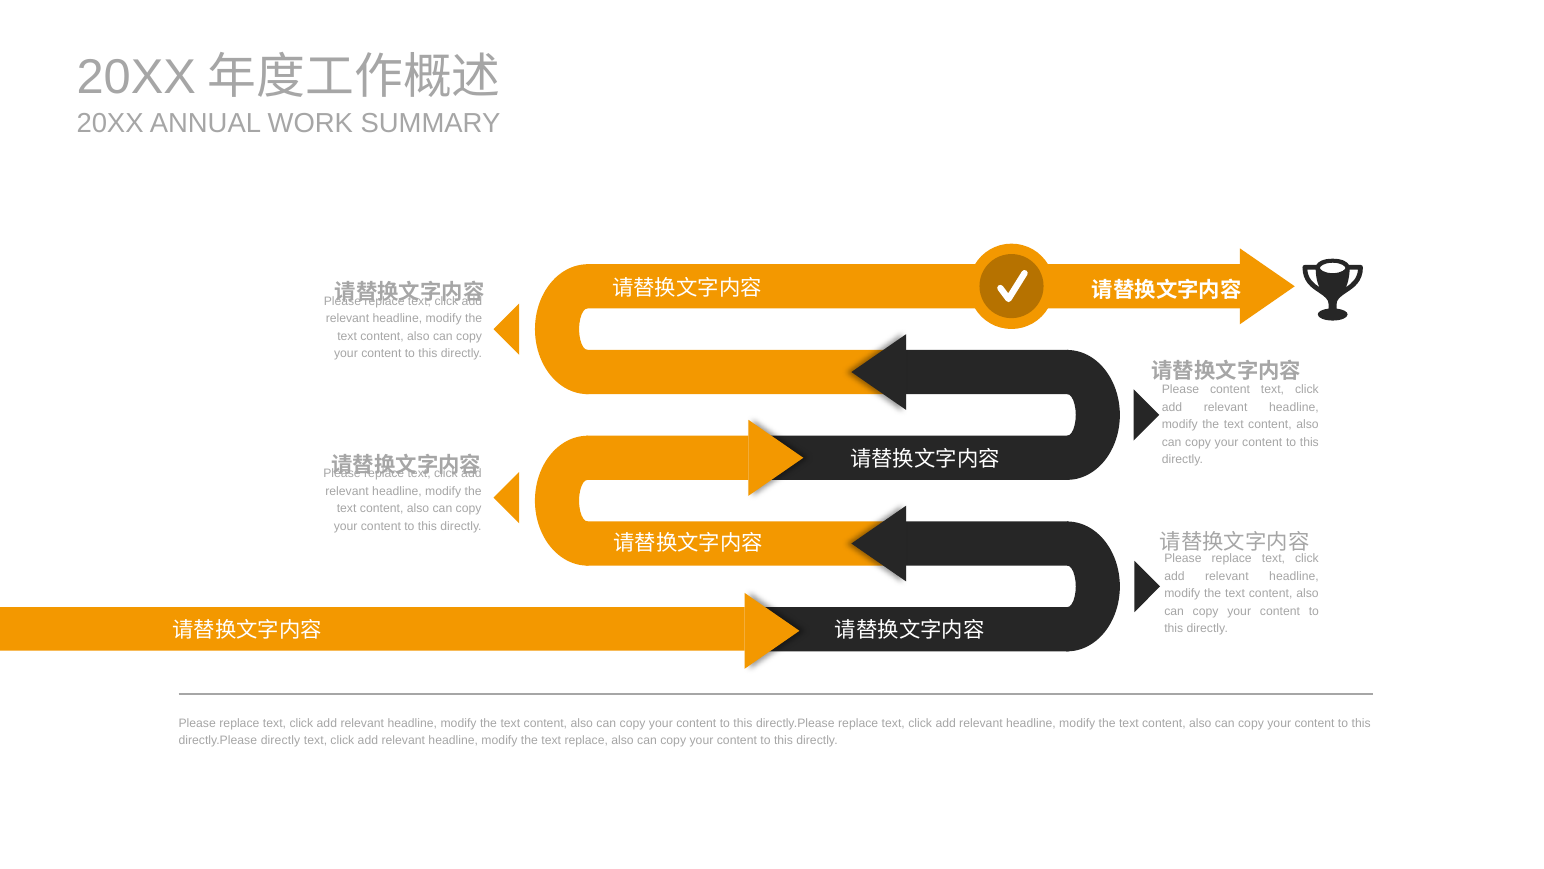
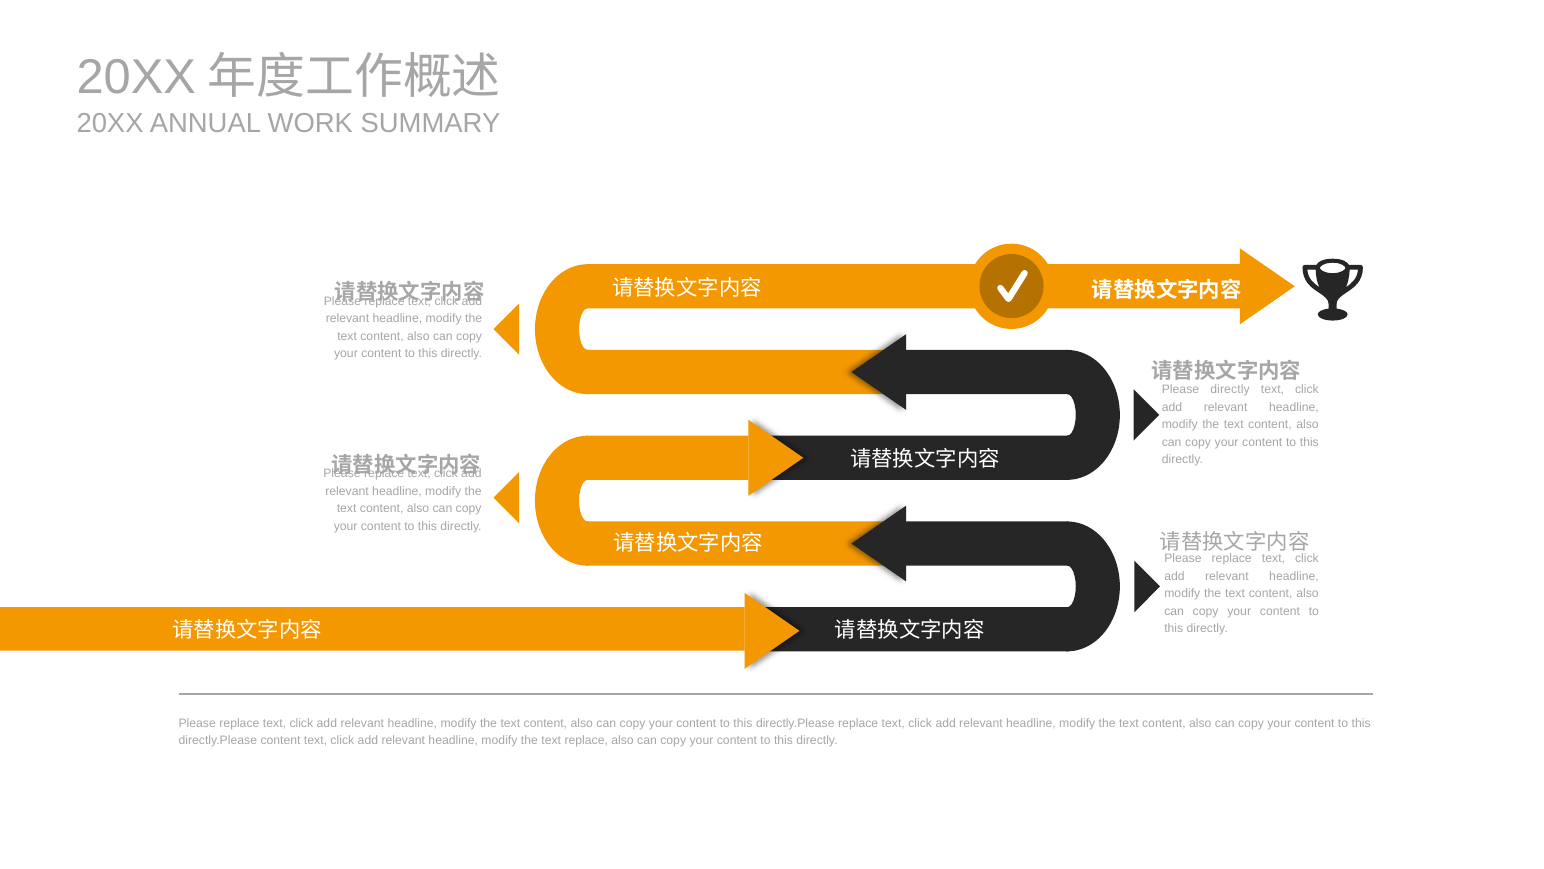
Please content: content -> directly
directly.Please directly: directly -> content
